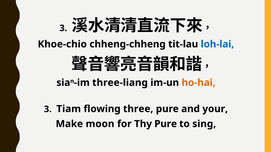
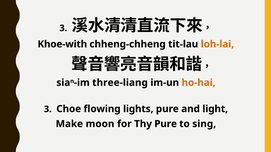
Khoe-chio: Khoe-chio -> Khoe-with
loh-lai colour: blue -> orange
Tiam: Tiam -> Choe
three: three -> lights
your: your -> light
